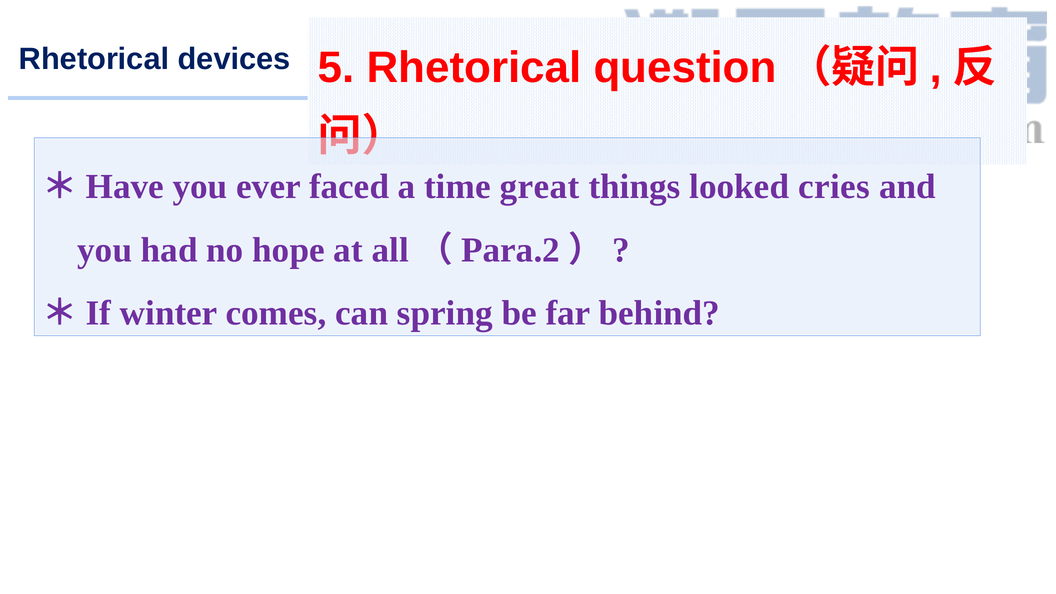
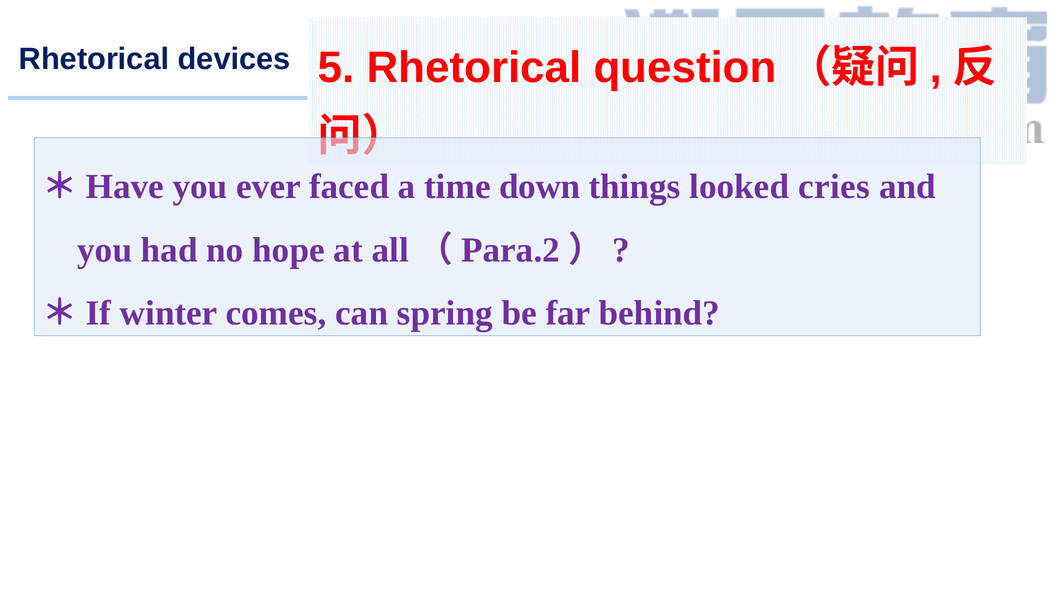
great: great -> down
